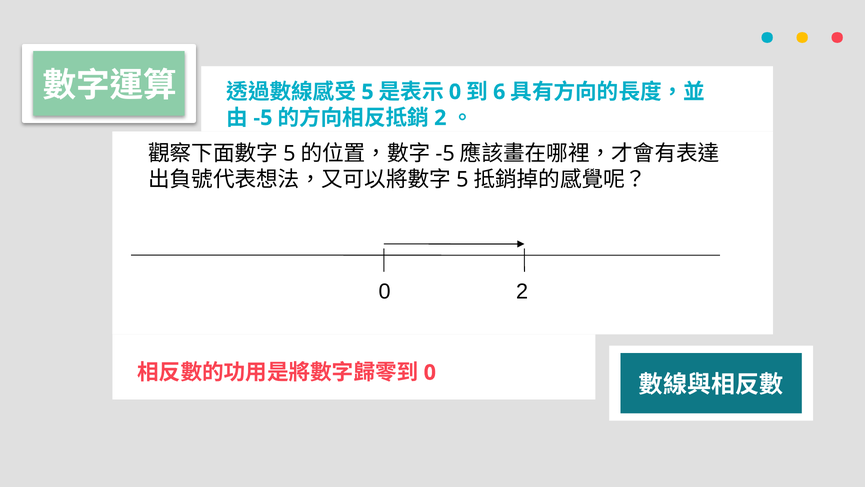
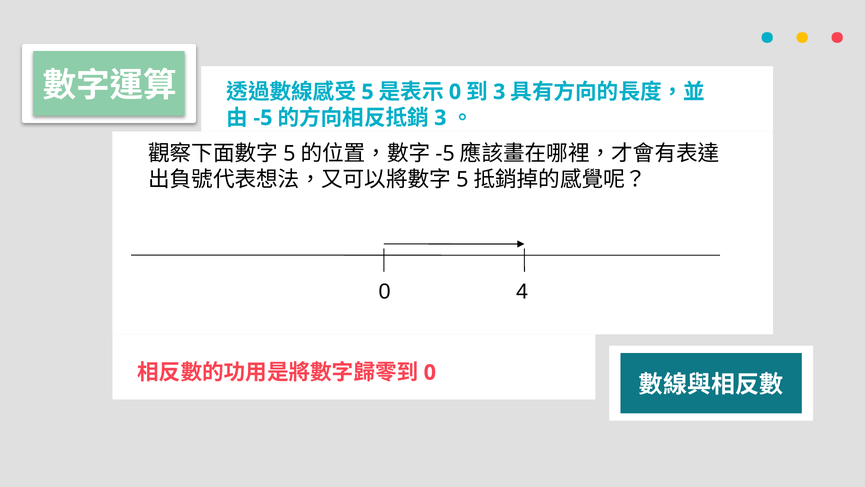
6 at (499, 92): 6 -> 3
2 at (440, 118): 2 -> 3
0 2: 2 -> 4
